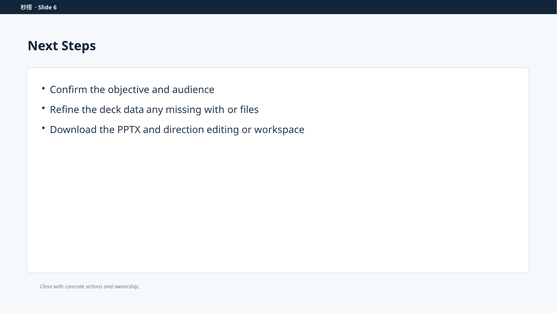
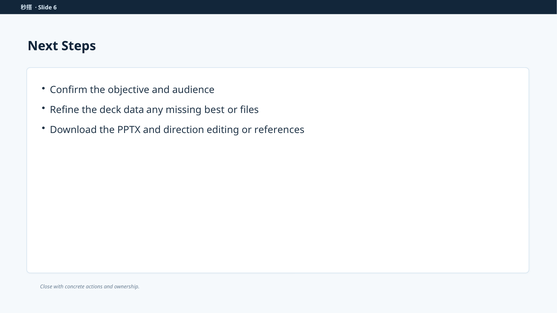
missing with: with -> best
workspace: workspace -> references
